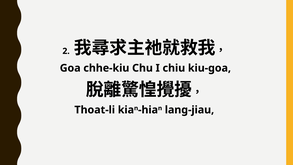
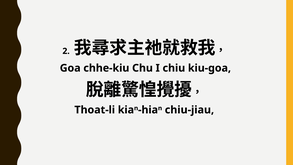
lang-jiau: lang-jiau -> chiu-jiau
